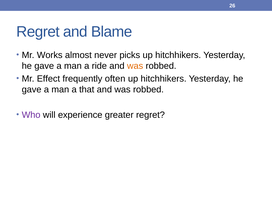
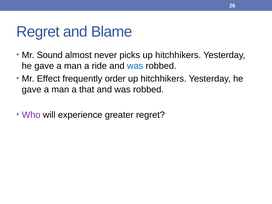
Works: Works -> Sound
was at (135, 66) colour: orange -> blue
often: often -> order
